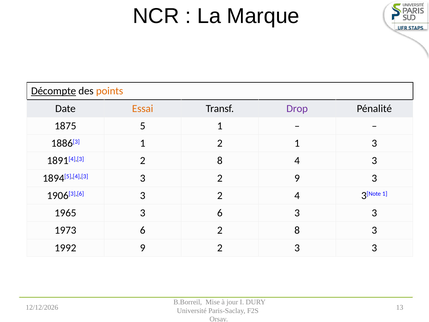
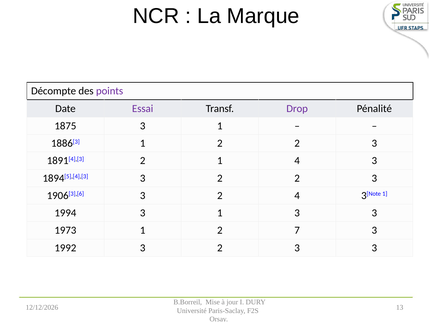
Décompte underline: present -> none
points colour: orange -> purple
Essai colour: orange -> purple
1875 5: 5 -> 3
1 2 1: 1 -> 2
1891[4],[3 2 8: 8 -> 1
3 2 9: 9 -> 2
1965: 1965 -> 1994
6 at (220, 213): 6 -> 1
1973 6: 6 -> 1
8 at (297, 230): 8 -> 7
1992 9: 9 -> 3
